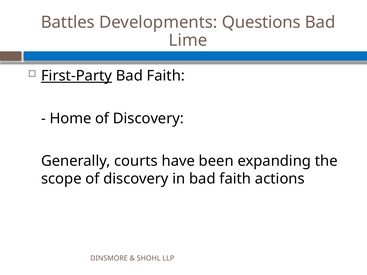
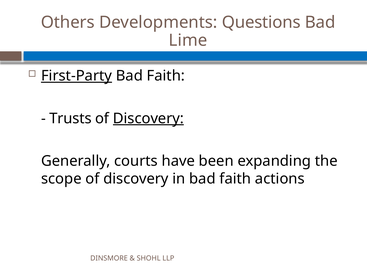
Battles: Battles -> Others
Home: Home -> Trusts
Discovery at (148, 119) underline: none -> present
